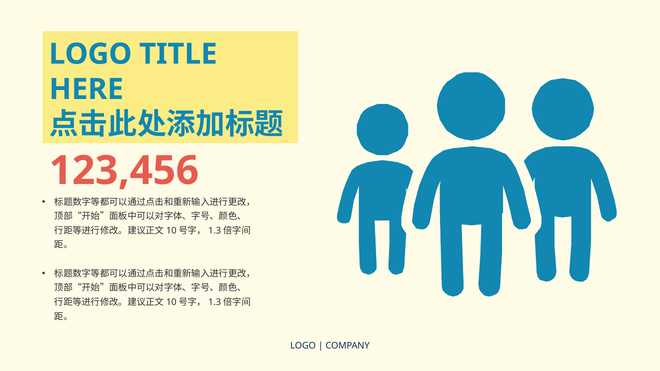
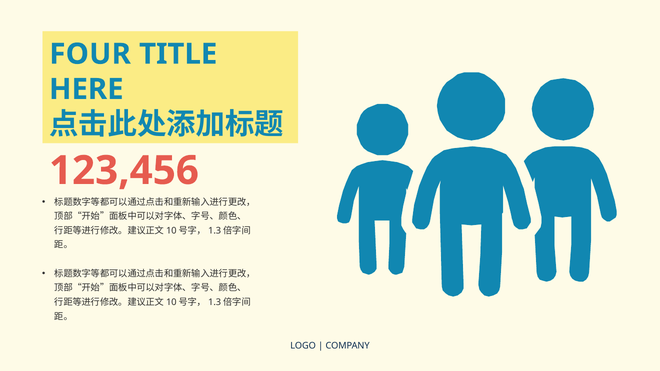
LOGO at (90, 54): LOGO -> FOUR
